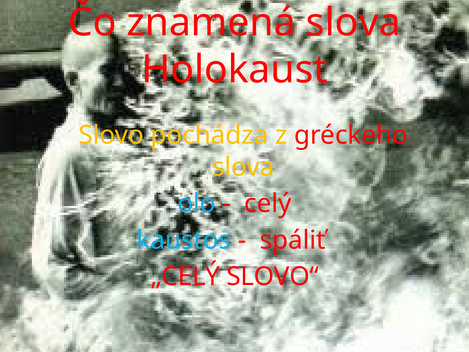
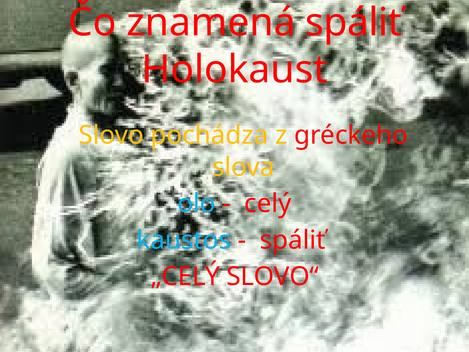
znamená slova: slova -> spáliť
